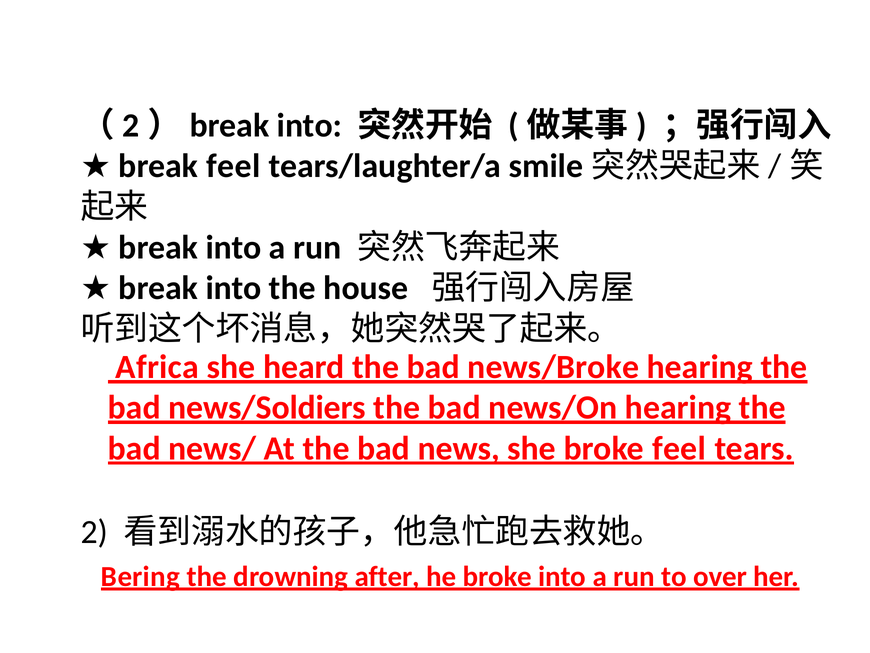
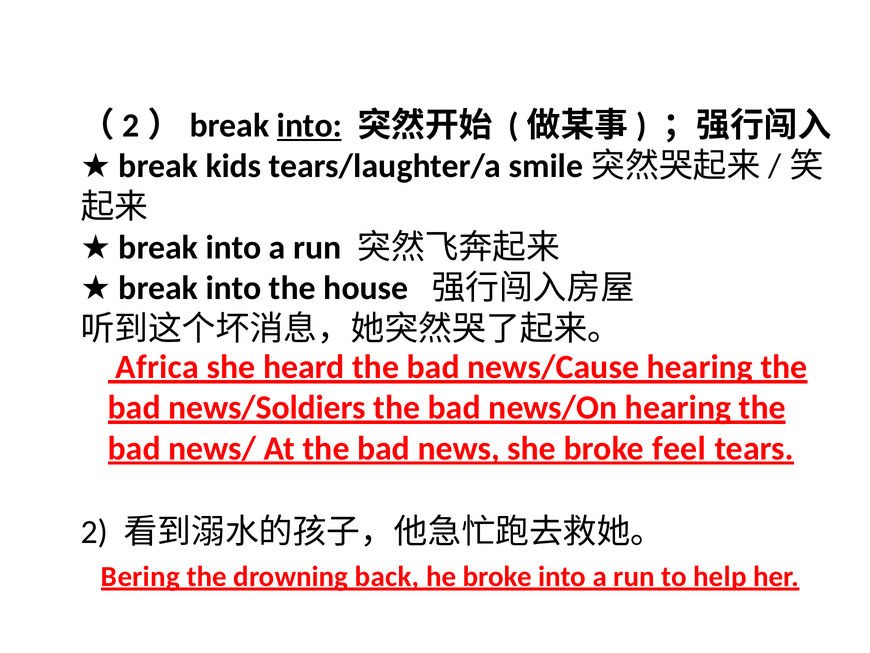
into at (309, 126) underline: none -> present
feel at (233, 166): feel -> kids
news/Broke: news/Broke -> news/Cause
after: after -> back
over: over -> help
